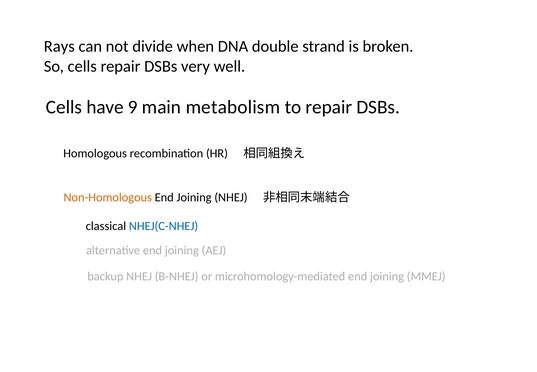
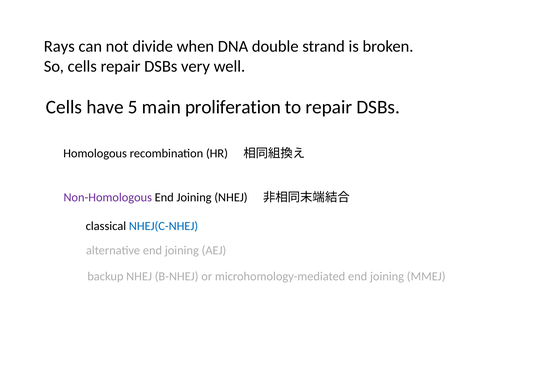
9: 9 -> 5
metabolism: metabolism -> proliferation
Non-Homologous colour: orange -> purple
